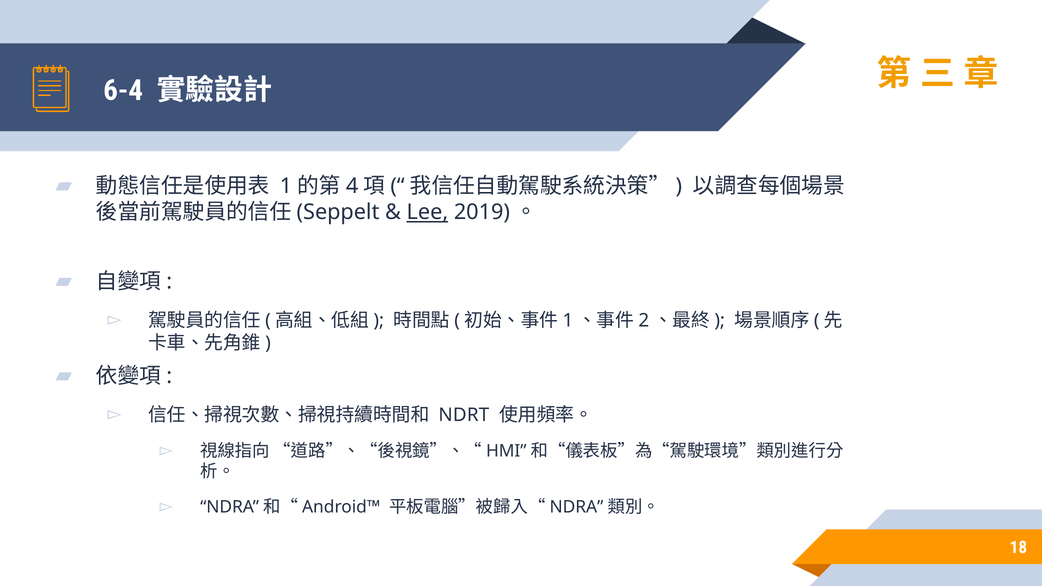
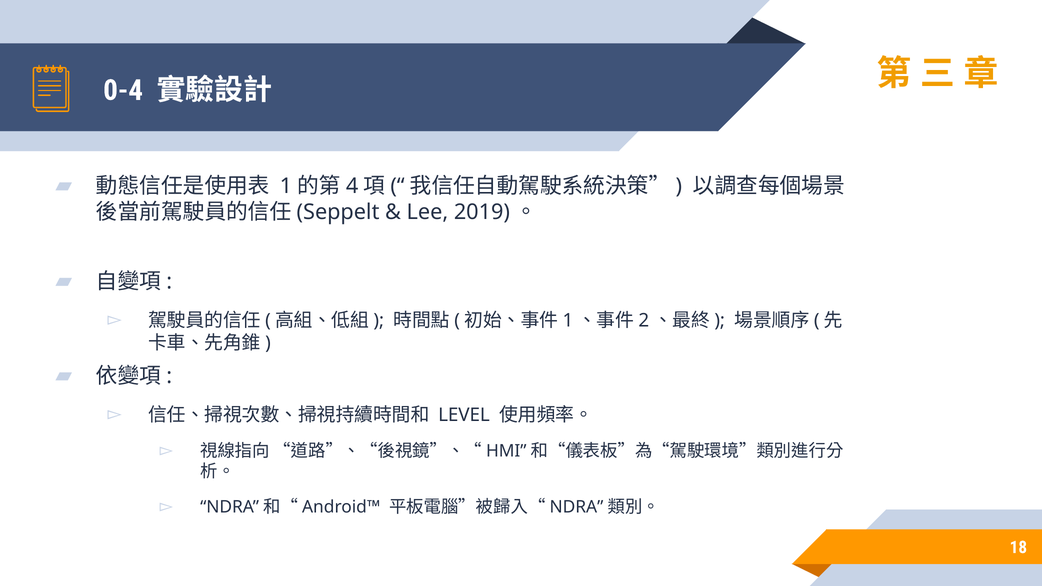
6-4: 6-4 -> 0-4
Lee underline: present -> none
NDRT: NDRT -> LEVEL
